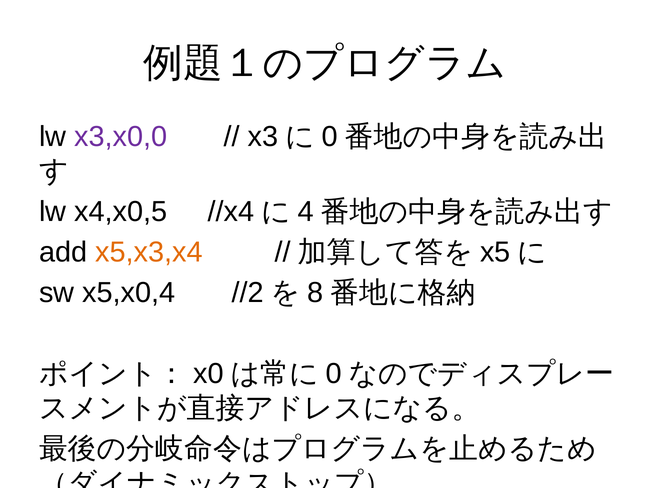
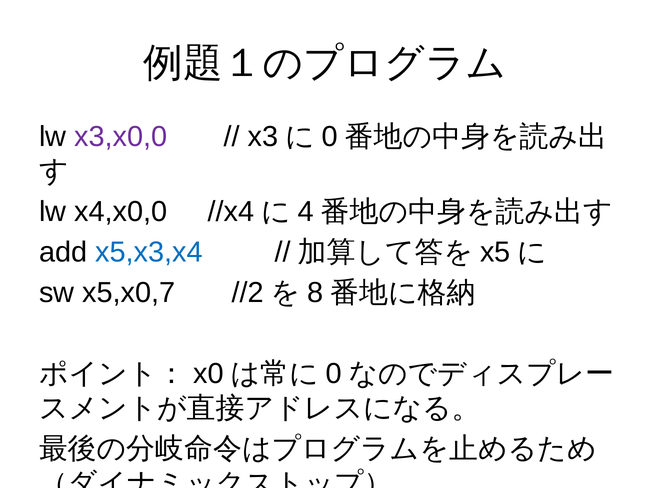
x4,x0,5: x4,x0,5 -> x4,x0,0
x5,x3,x4 colour: orange -> blue
x5,x0,4: x5,x0,4 -> x5,x0,7
